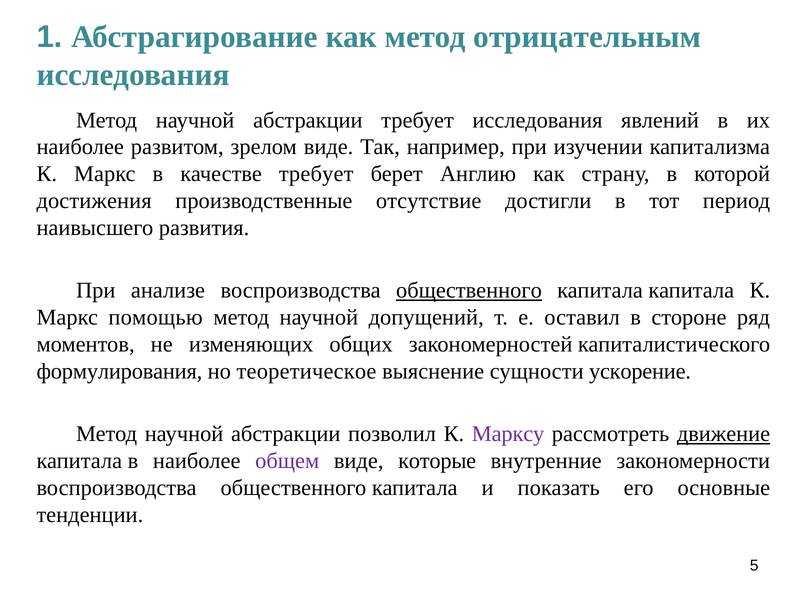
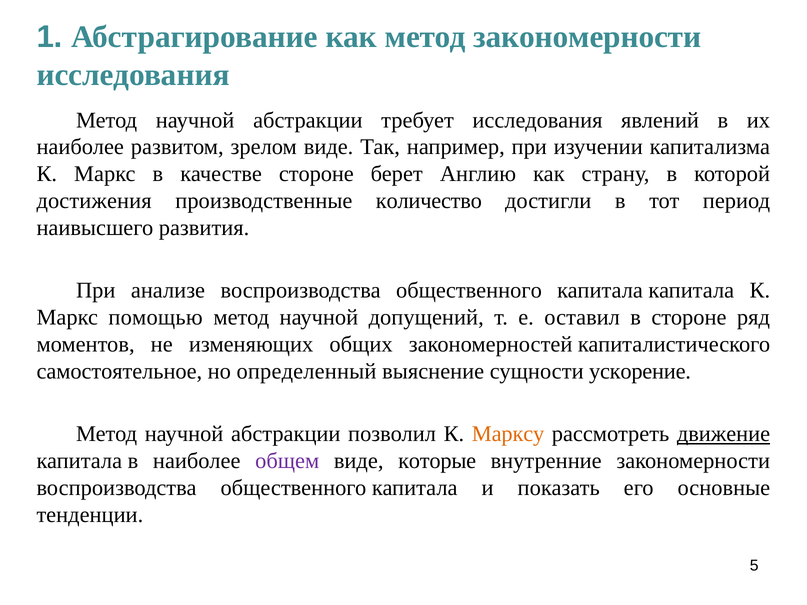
метод отрицательным: отрицательным -> закономерности
качестве требует: требует -> стороне
отсутствие: отсутствие -> количество
общественного at (469, 291) underline: present -> none
формулирования: формулирования -> самостоятельное
теоретическое: теоретическое -> определенный
Марксу colour: purple -> orange
